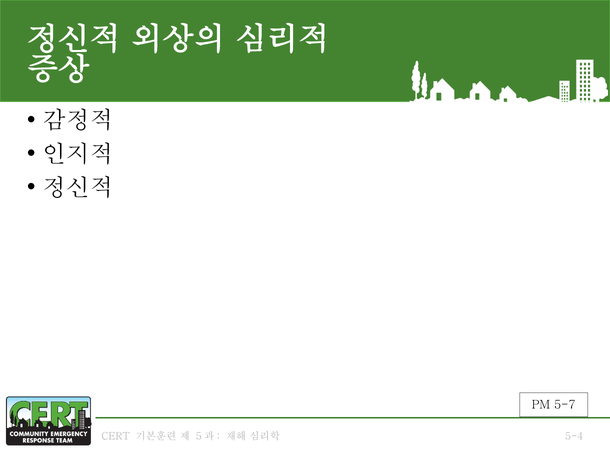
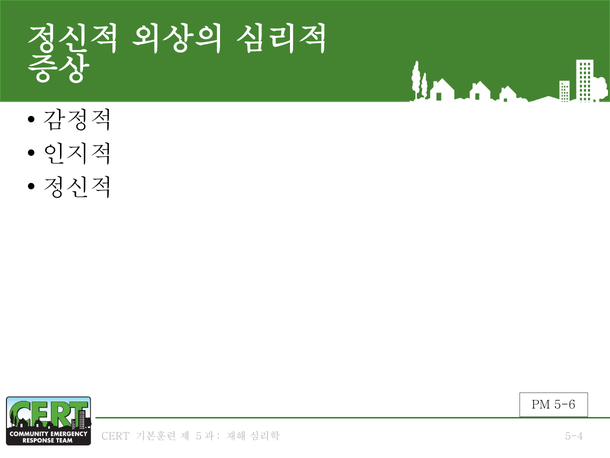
5-7: 5-7 -> 5-6
